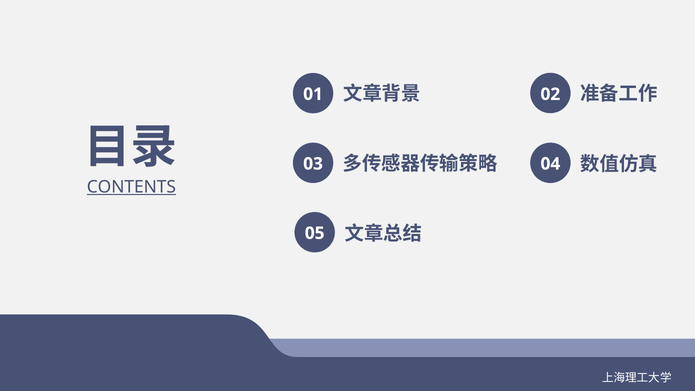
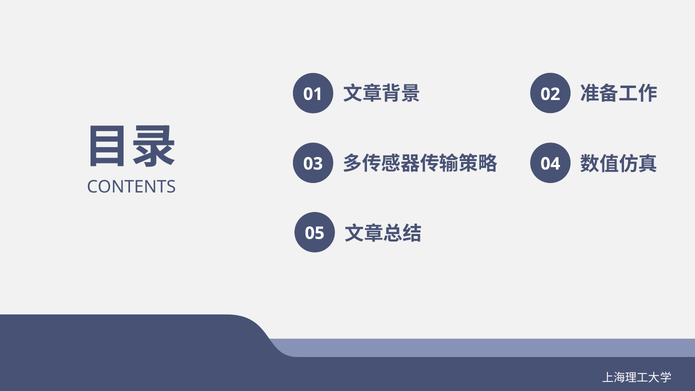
CONTENTS underline: present -> none
